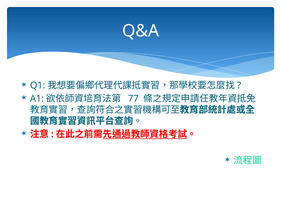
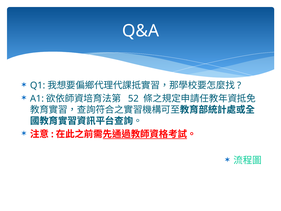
77: 77 -> 52
